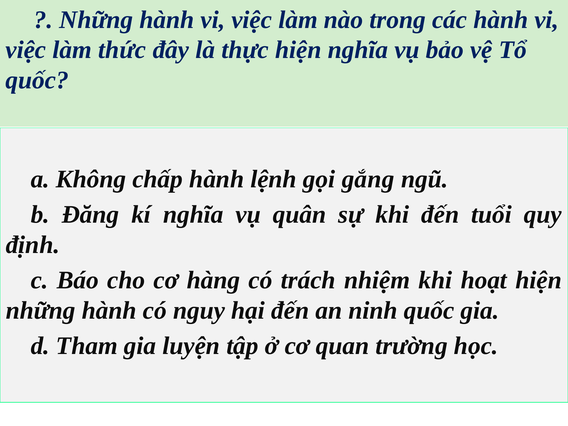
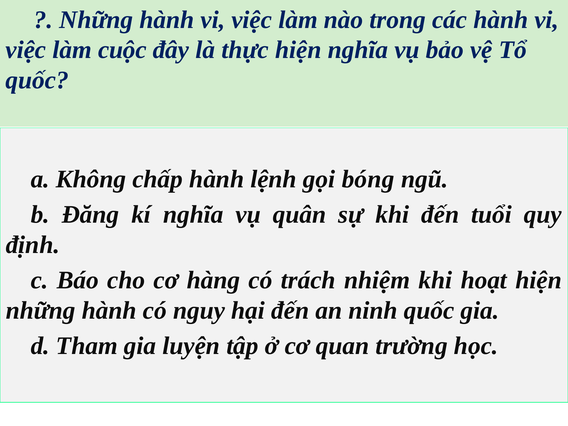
thức: thức -> cuộc
gắng: gắng -> bóng
